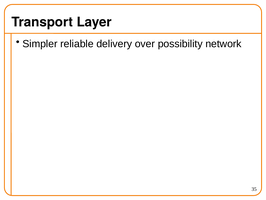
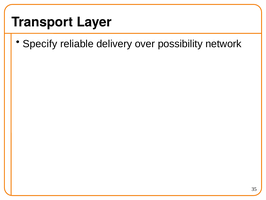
Simpler: Simpler -> Specify
